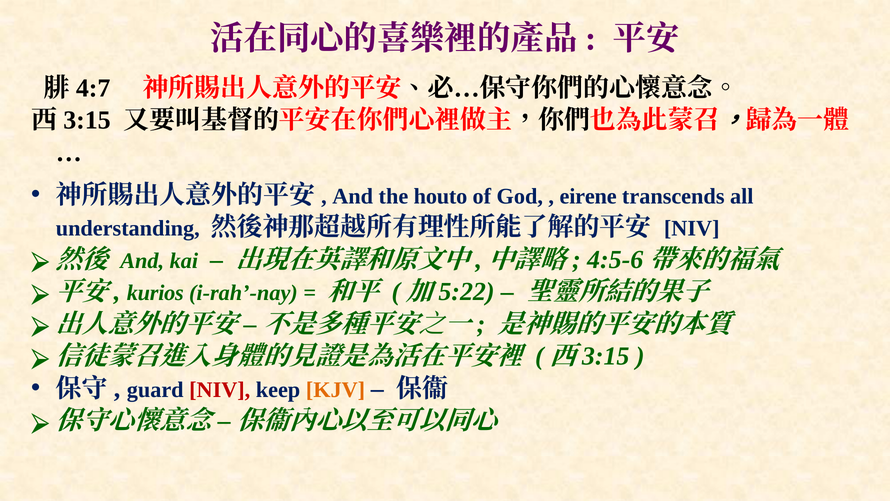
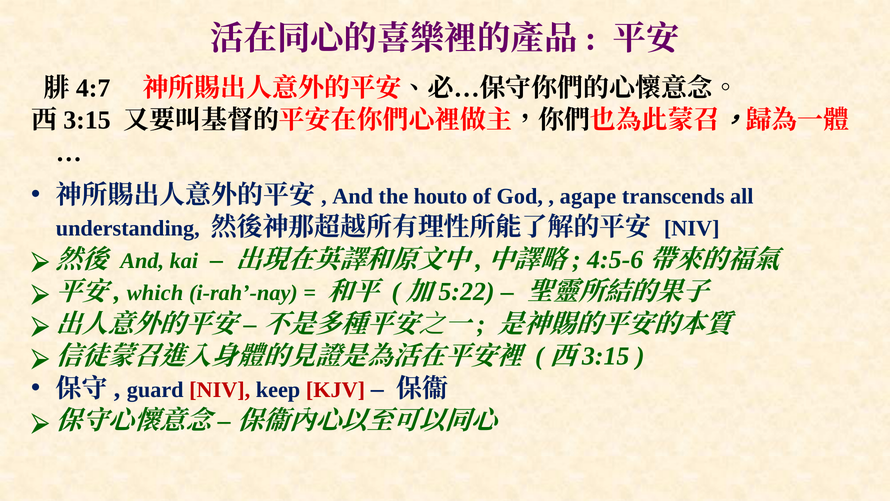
eirene: eirene -> agape
kurios: kurios -> which
KJV colour: orange -> red
